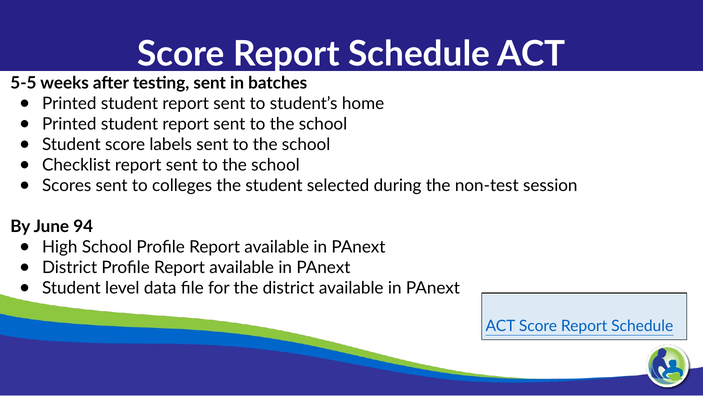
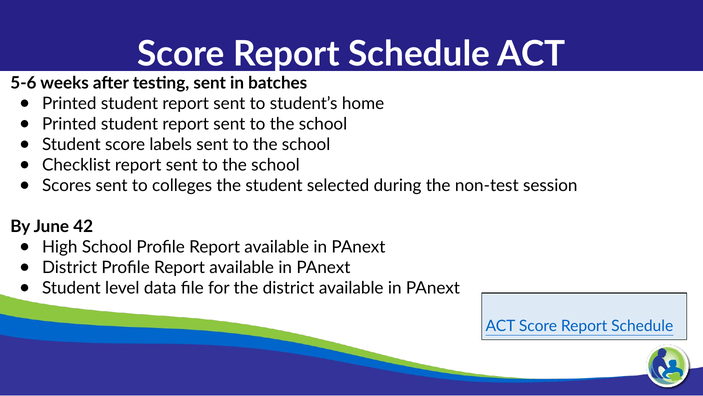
5-5: 5-5 -> 5-6
94: 94 -> 42
